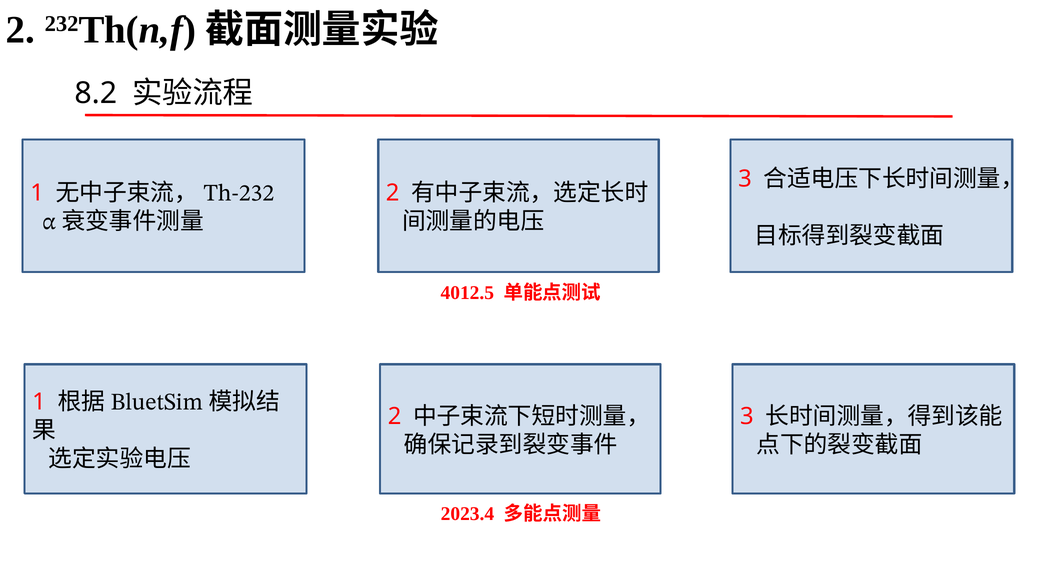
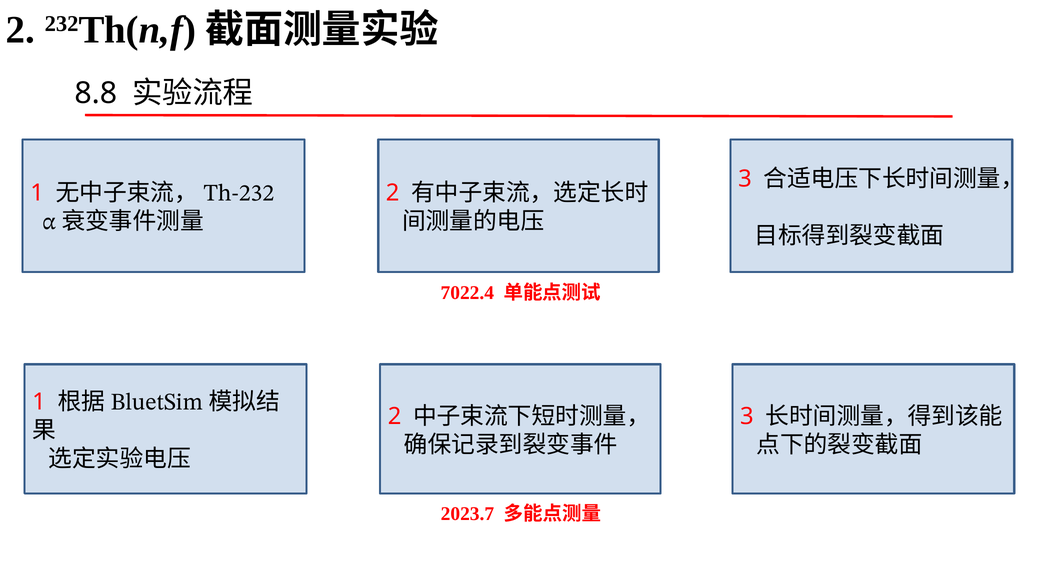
8.2: 8.2 -> 8.8
4012.5: 4012.5 -> 7022.4
2023.4: 2023.4 -> 2023.7
